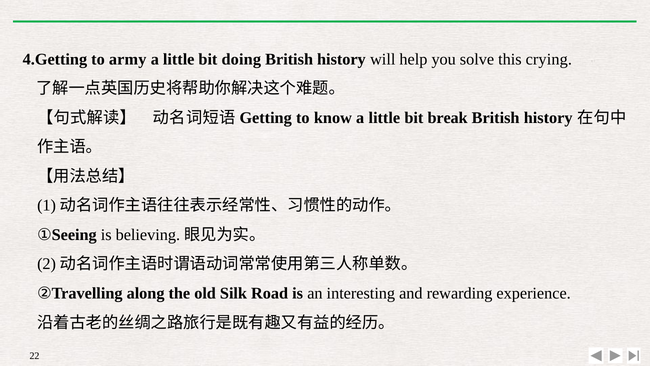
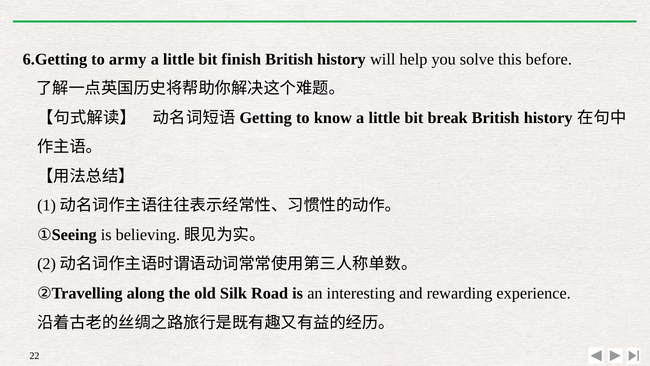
4.Getting: 4.Getting -> 6.Getting
doing: doing -> finish
crying: crying -> before
